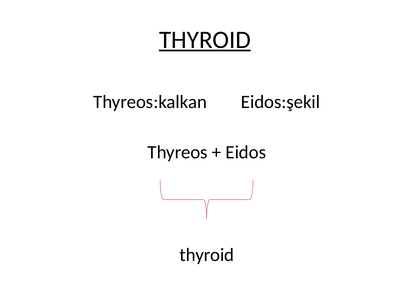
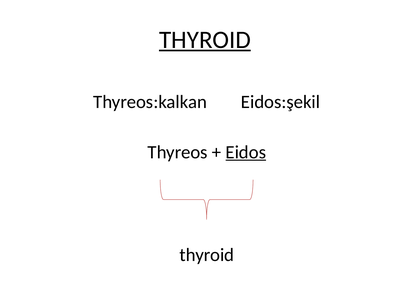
Eidos underline: none -> present
